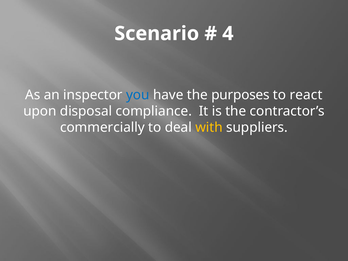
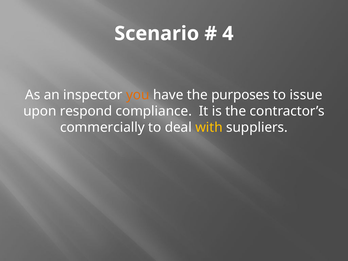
you colour: blue -> orange
react: react -> issue
disposal: disposal -> respond
